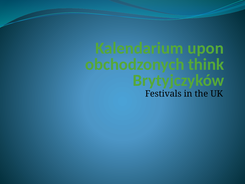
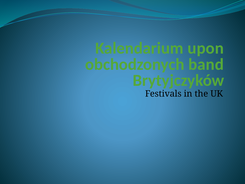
think: think -> band
